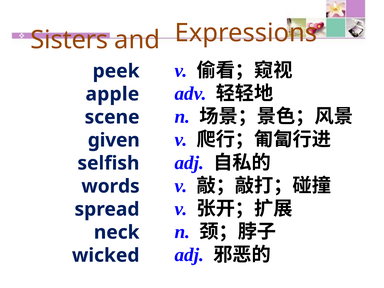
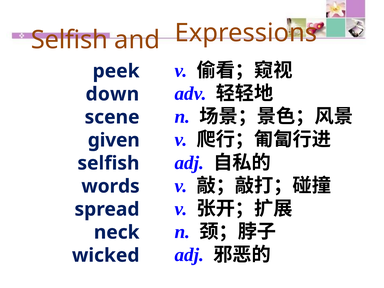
Sisters at (69, 40): Sisters -> Selfish
apple: apple -> down
